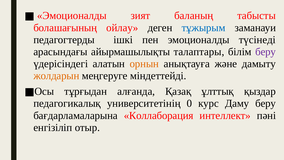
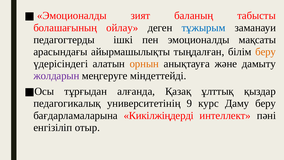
түсінеді: түсінеді -> мақсаты
талаптары: талаптары -> тыңдалған
беру at (266, 52) colour: purple -> orange
жолдарын colour: orange -> purple
0: 0 -> 9
Коллаборация: Коллаборация -> Кикілжіңдерді
